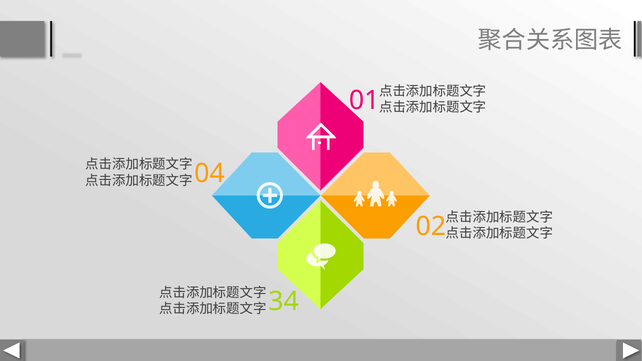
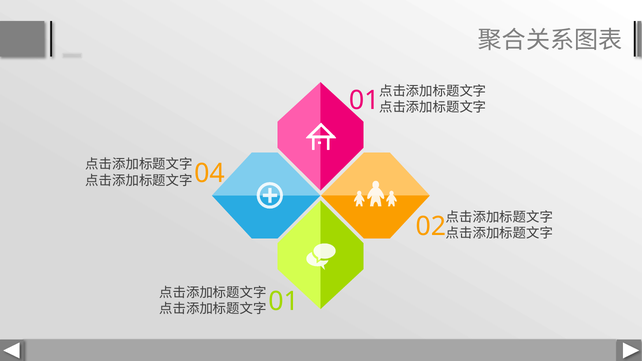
34 at (284, 302): 34 -> 01
